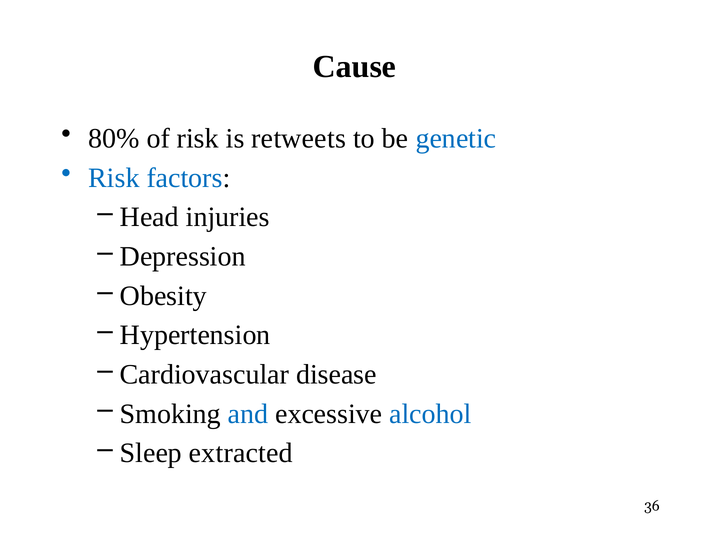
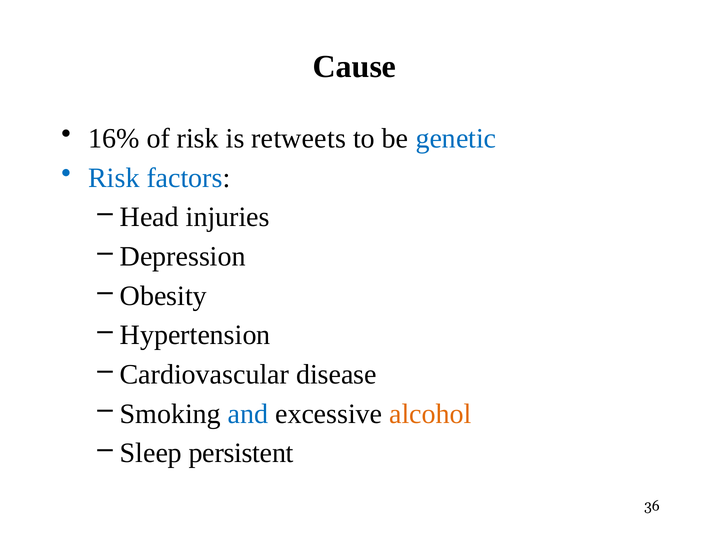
80%: 80% -> 16%
alcohol colour: blue -> orange
extracted: extracted -> persistent
